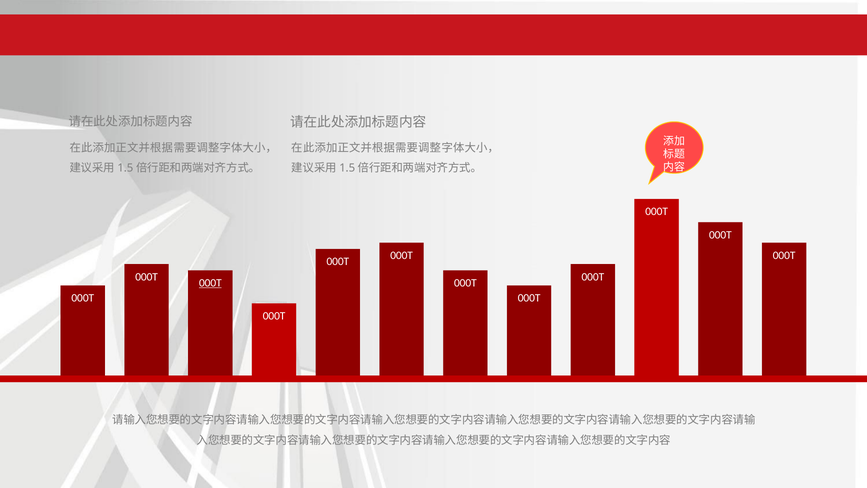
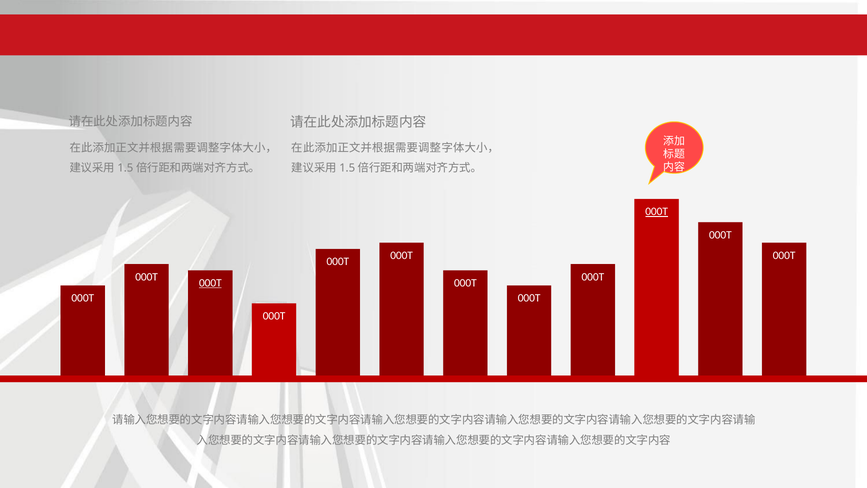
000T at (657, 211) underline: none -> present
